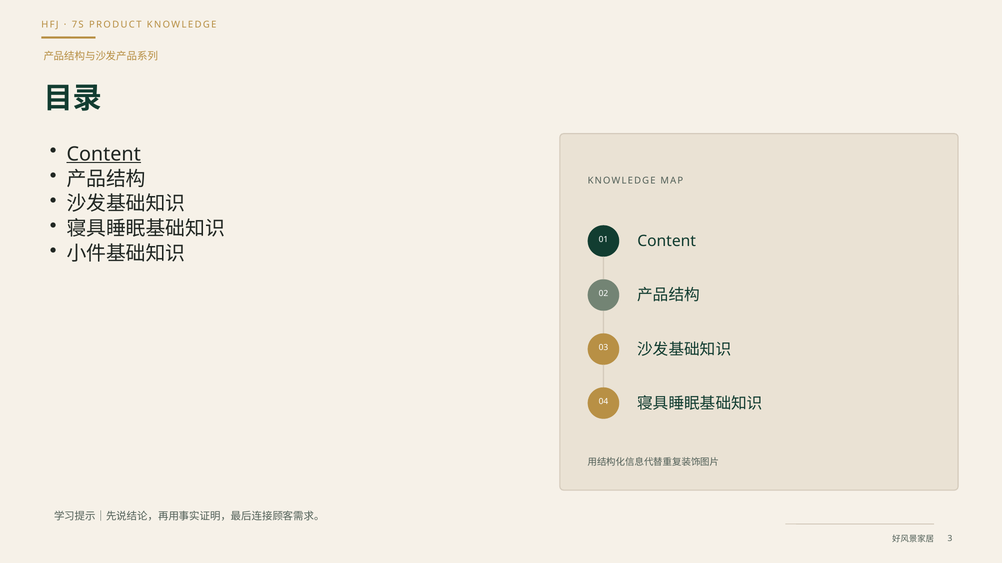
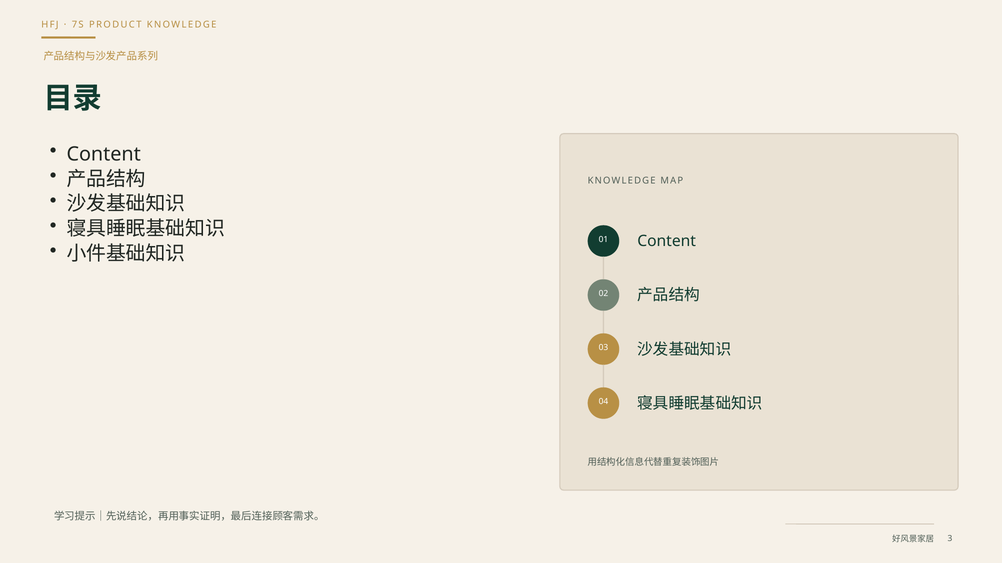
Content at (104, 154) underline: present -> none
